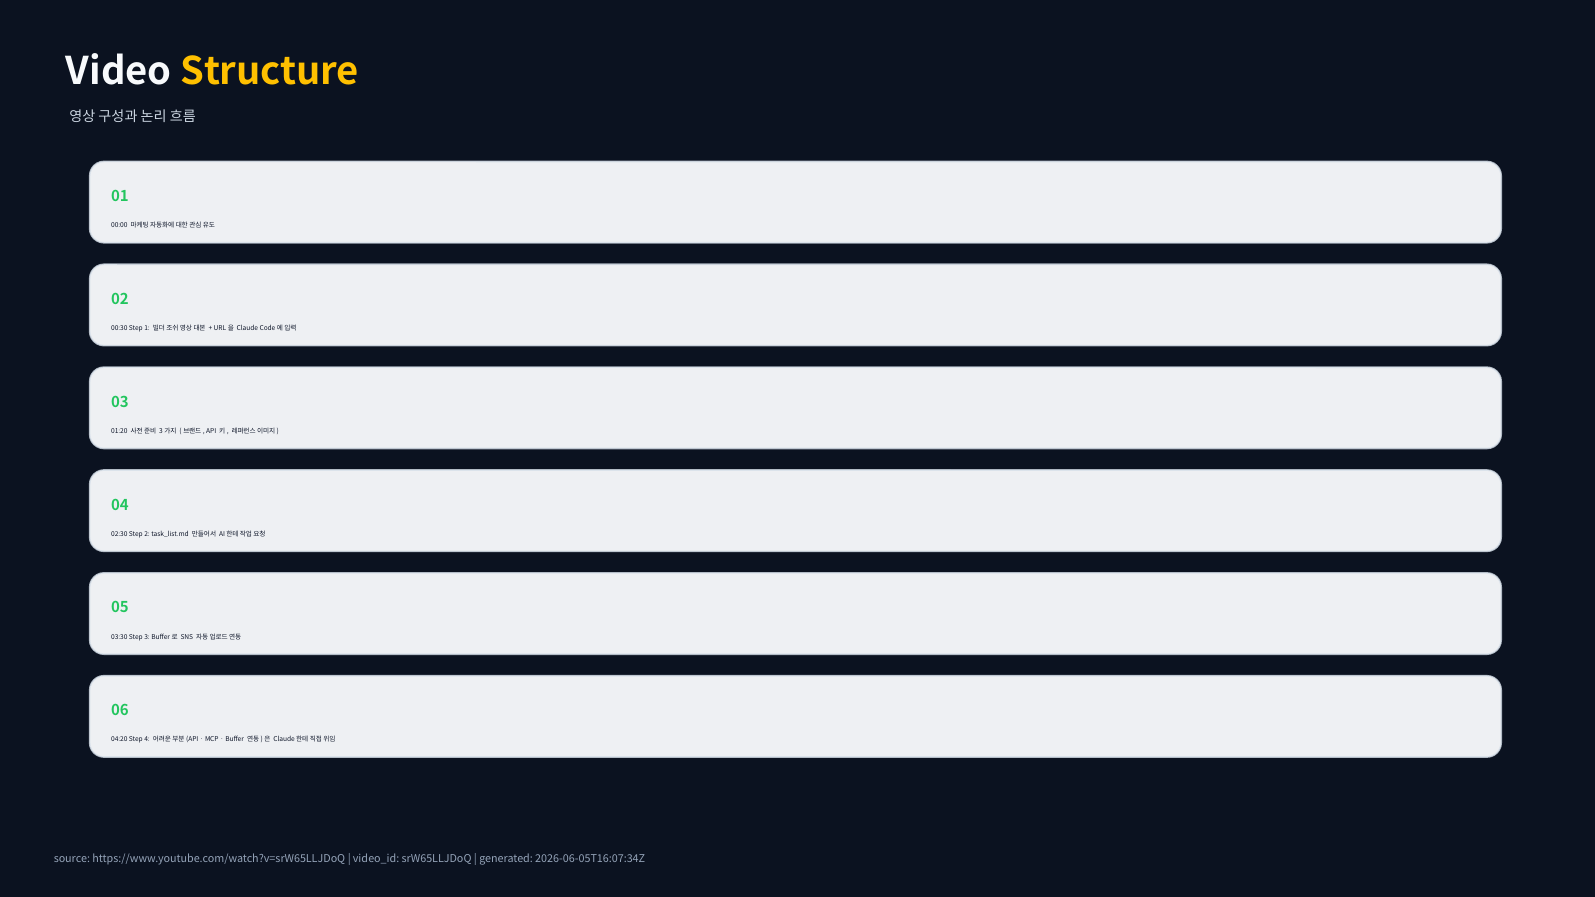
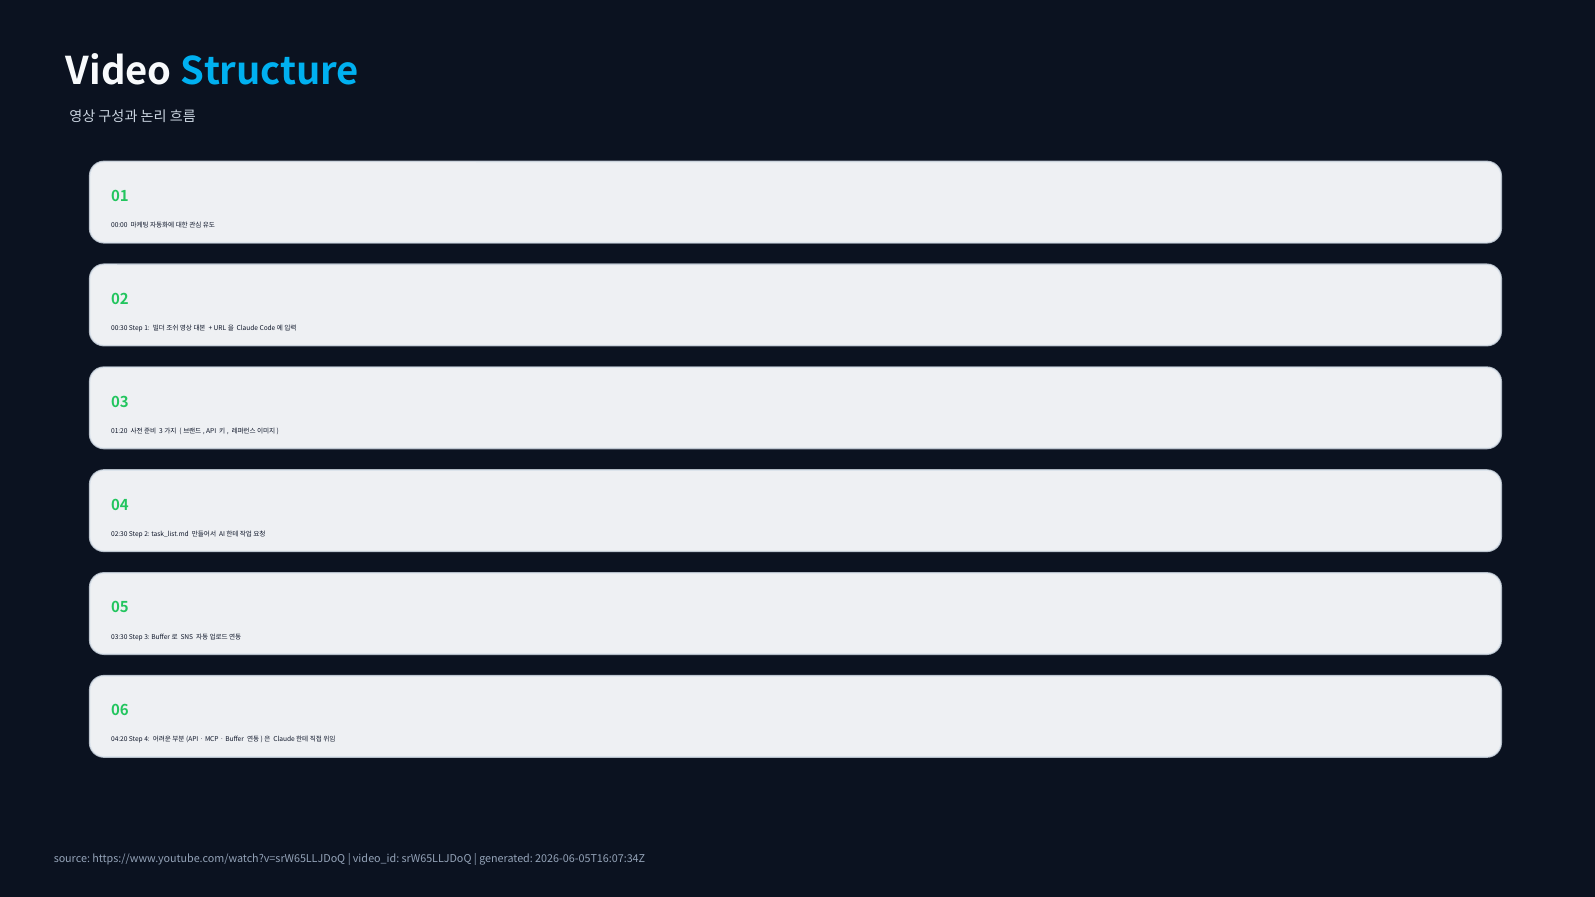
Structure colour: yellow -> light blue
